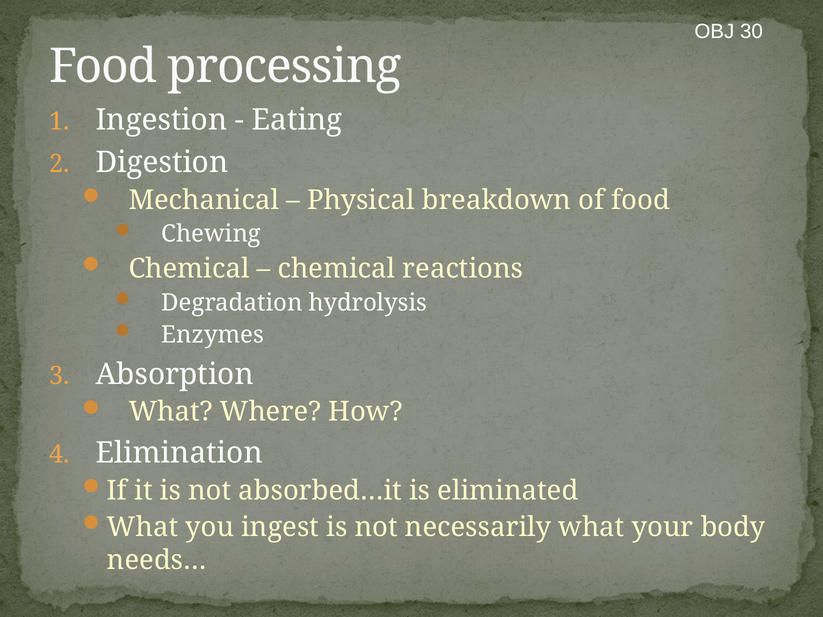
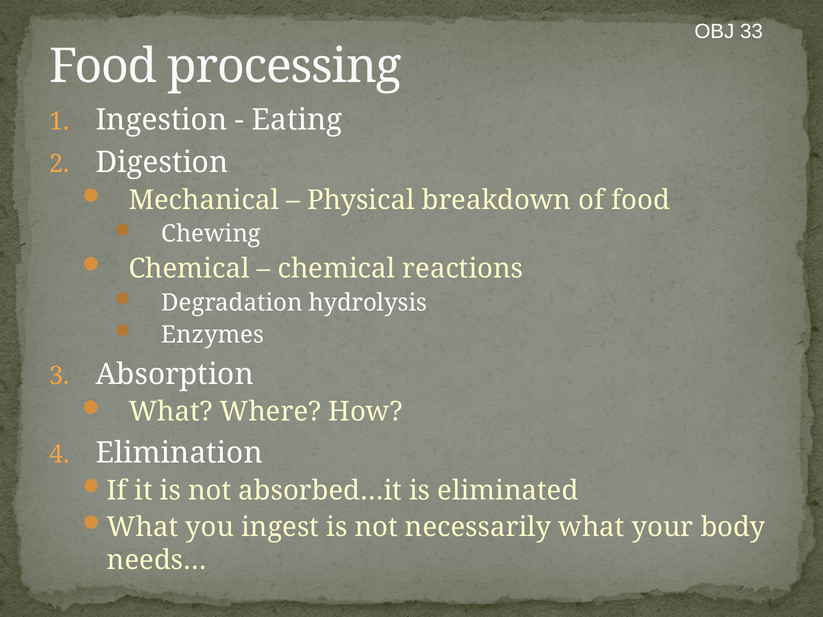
30: 30 -> 33
